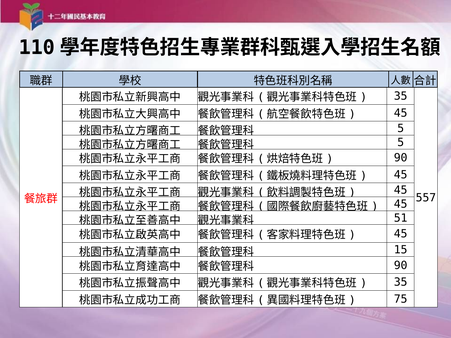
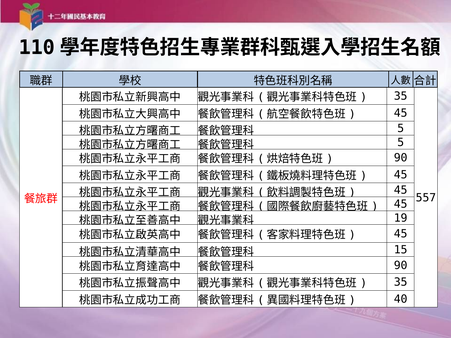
51: 51 -> 19
75: 75 -> 40
